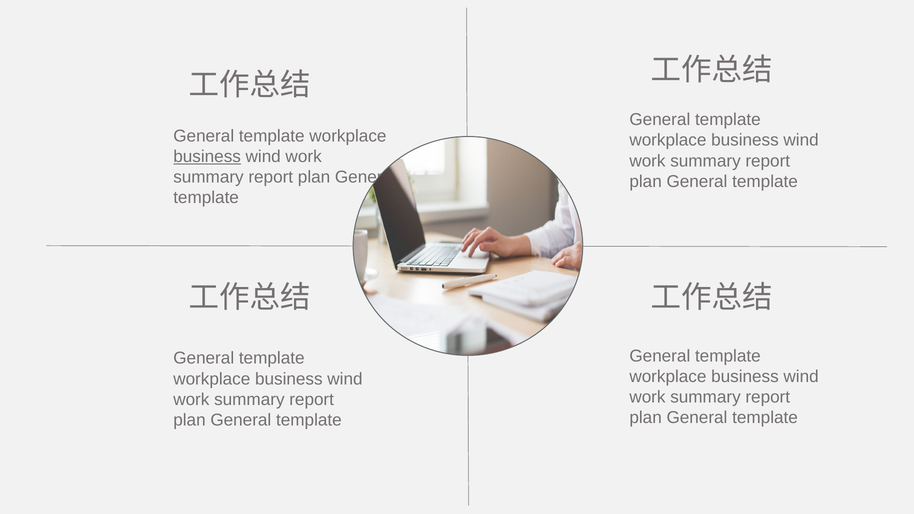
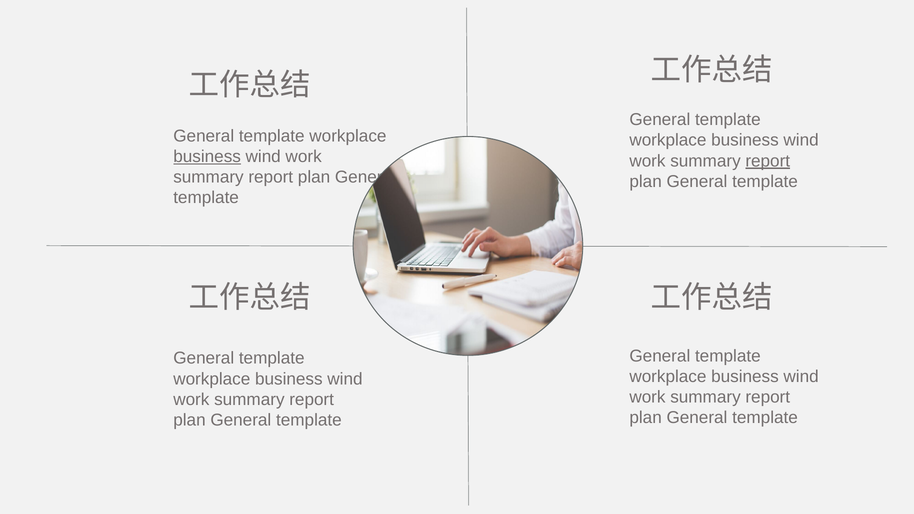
report at (768, 161) underline: none -> present
